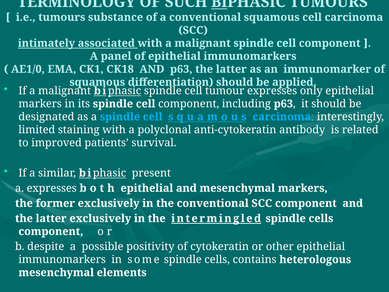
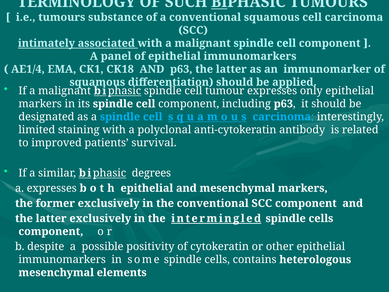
AE1/0: AE1/0 -> AE1/4
present: present -> degrees
